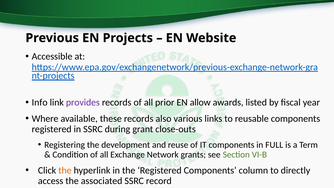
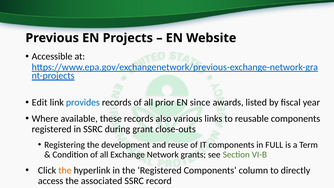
Info: Info -> Edit
provides colour: purple -> blue
allow: allow -> since
